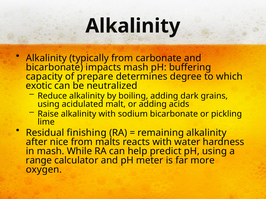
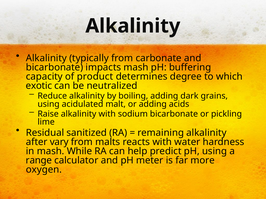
prepare: prepare -> product
finishing: finishing -> sanitized
nice: nice -> vary
